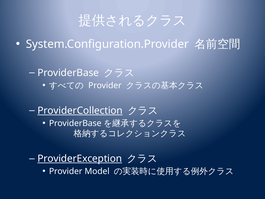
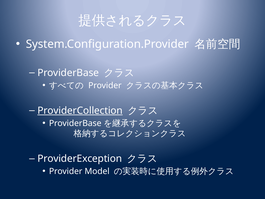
ProviderException underline: present -> none
